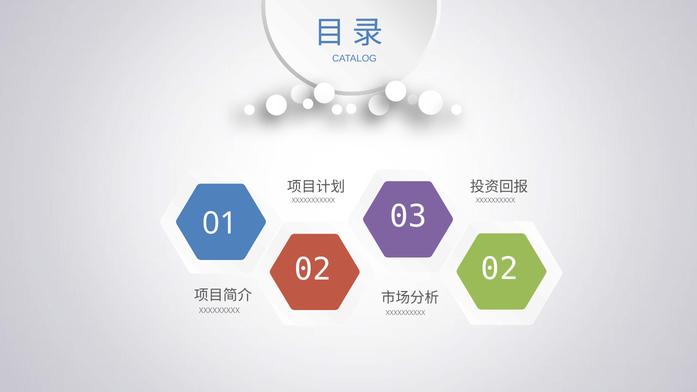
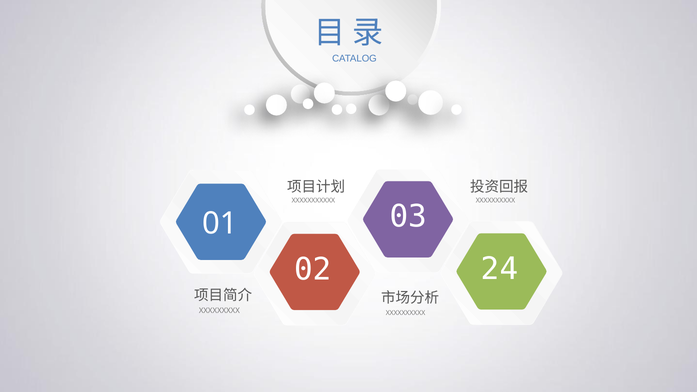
02 02: 02 -> 24
